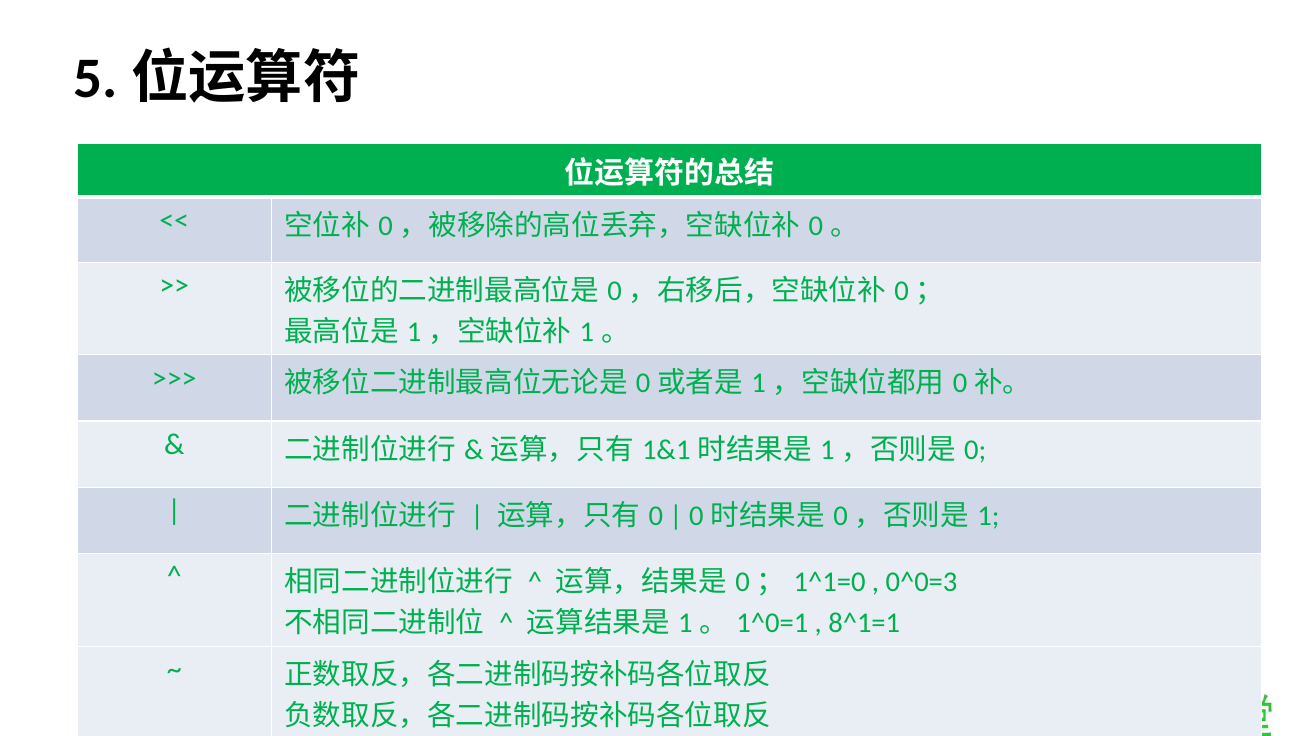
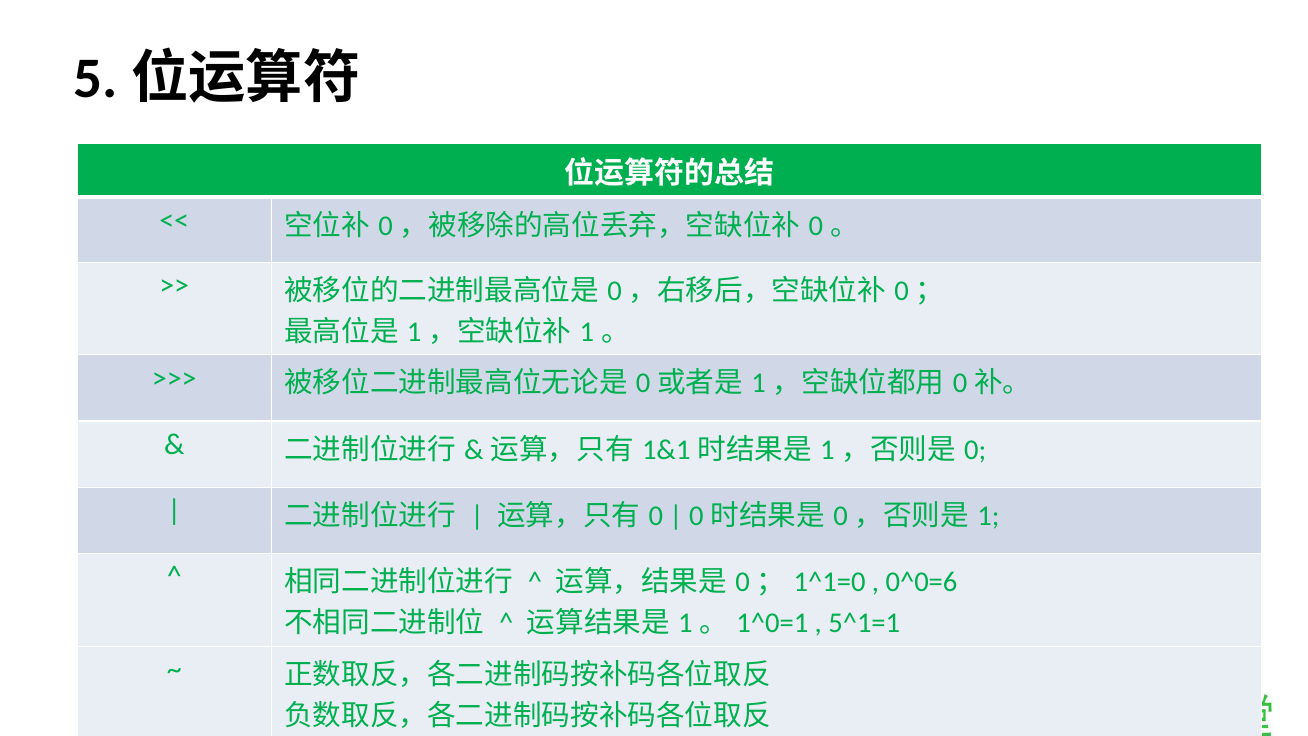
0^0=3: 0^0=3 -> 0^0=6
8^1=1: 8^1=1 -> 5^1=1
